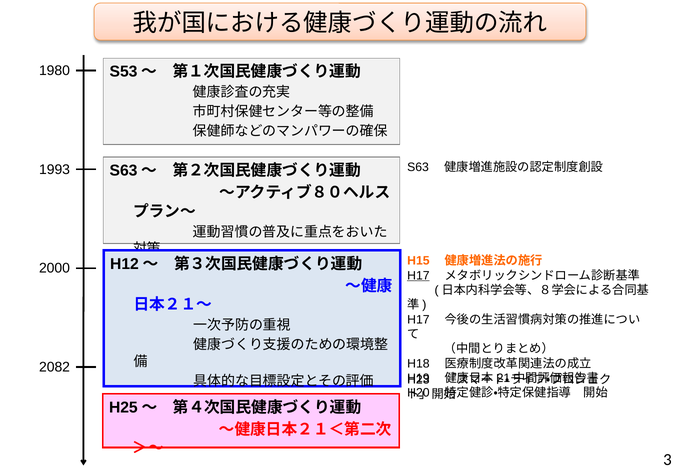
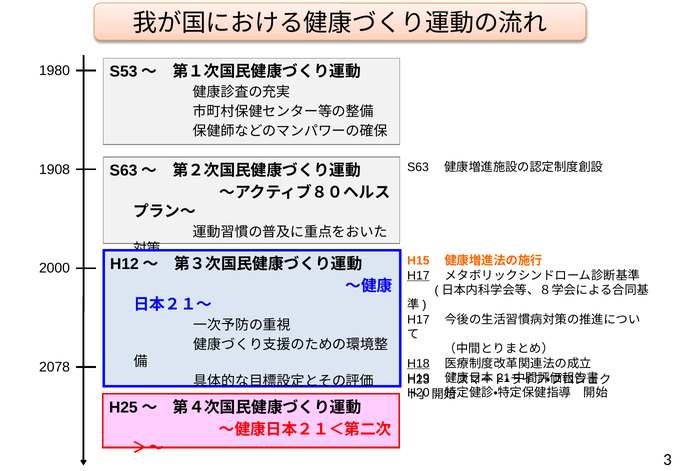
1993: 1993 -> 1908
H18 underline: none -> present
2082: 2082 -> 2078
